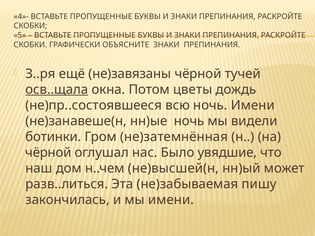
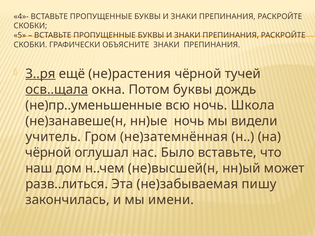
З..ря underline: none -> present
не)завязаны: не)завязаны -> не)растения
Потом цветы: цветы -> буквы
не)пр..состоявшееся: не)пр..состоявшееся -> не)пр..уменьшенные
ночь Имени: Имени -> Школа
ботинки: ботинки -> учитель
Было увядшие: увядшие -> вставьте
